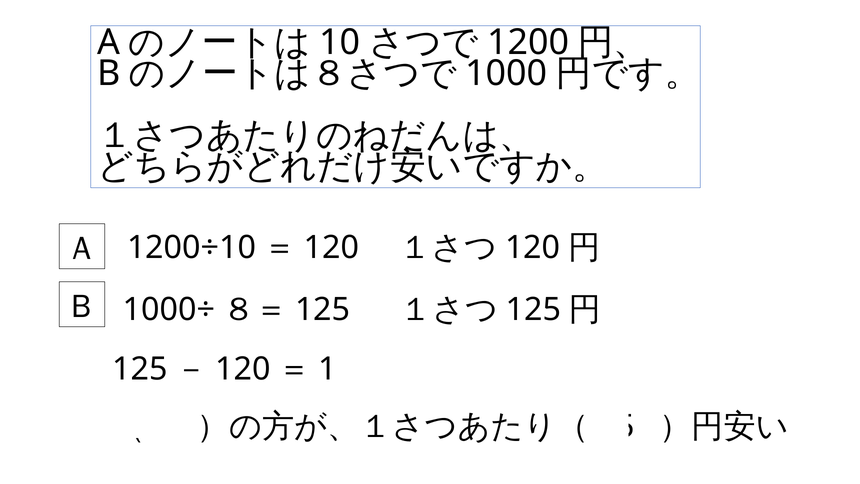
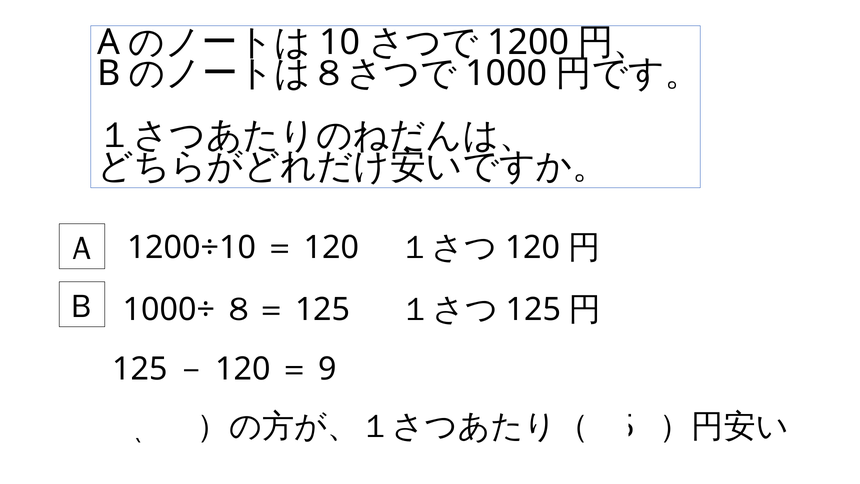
1: 1 -> 9
